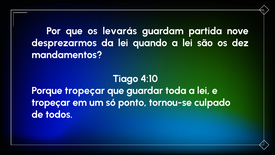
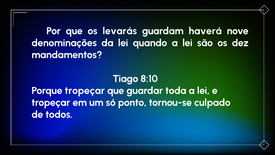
partida: partida -> haverá
desprezarmos: desprezarmos -> denominações
4:10: 4:10 -> 8:10
